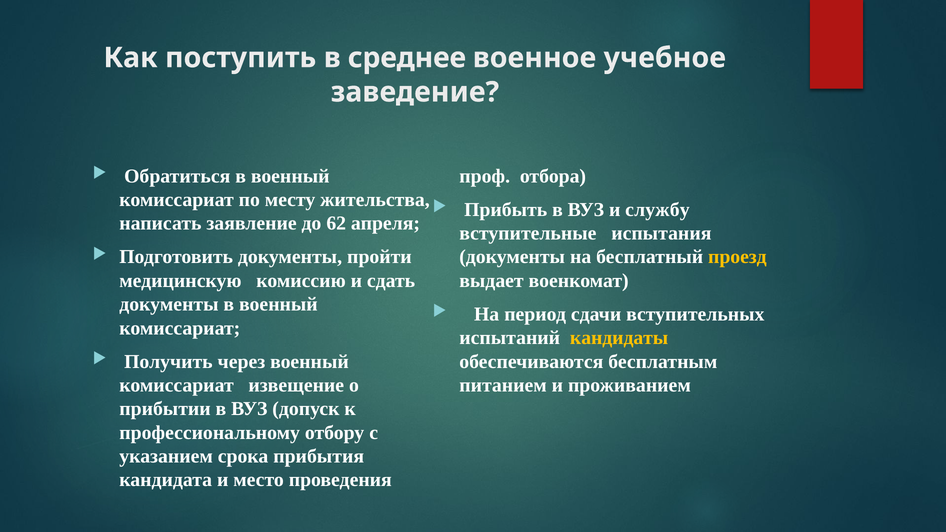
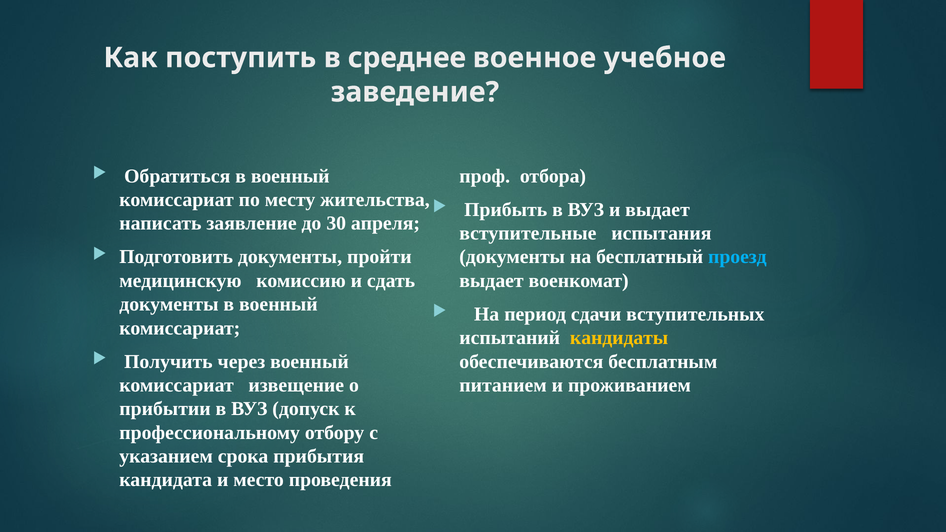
и службу: службу -> выдает
62: 62 -> 30
проезд colour: yellow -> light blue
